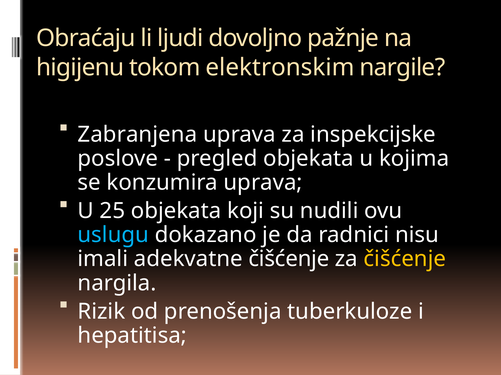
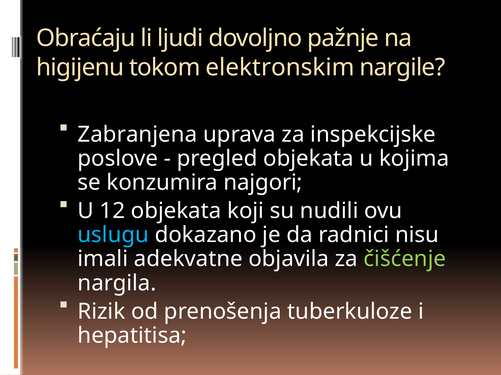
konzumira uprava: uprava -> najgori
25: 25 -> 12
adekvatne čišćenje: čišćenje -> objavila
čišćenje at (405, 260) colour: yellow -> light green
